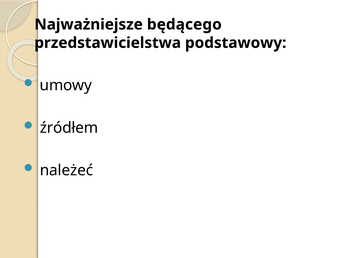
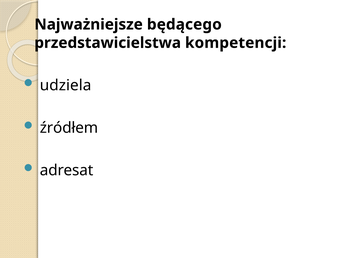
podstawowy: podstawowy -> kompetencji
umowy: umowy -> udziela
należeć: należeć -> adresat
